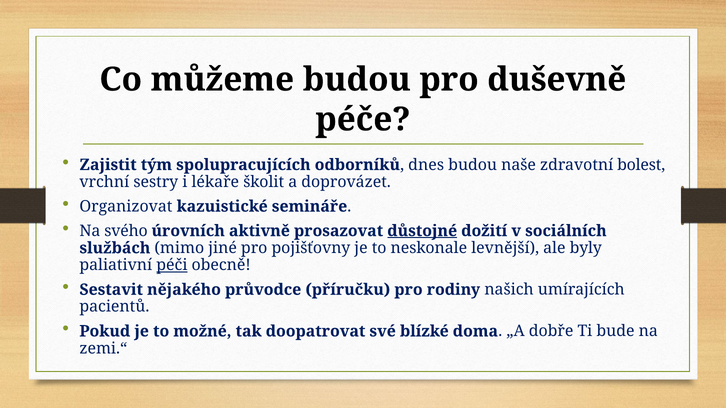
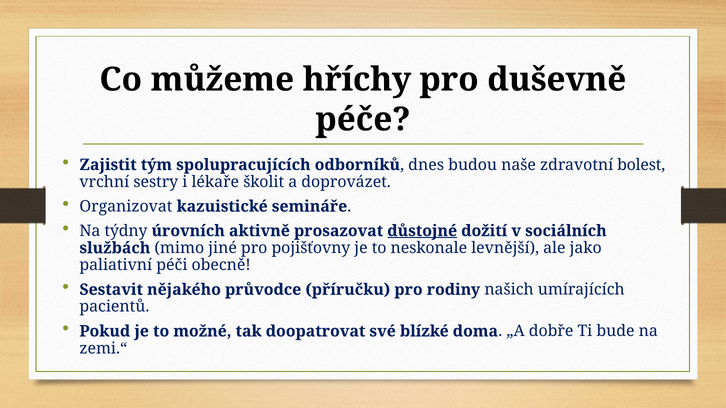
můžeme budou: budou -> hříchy
svého: svého -> týdny
byly: byly -> jako
péči underline: present -> none
